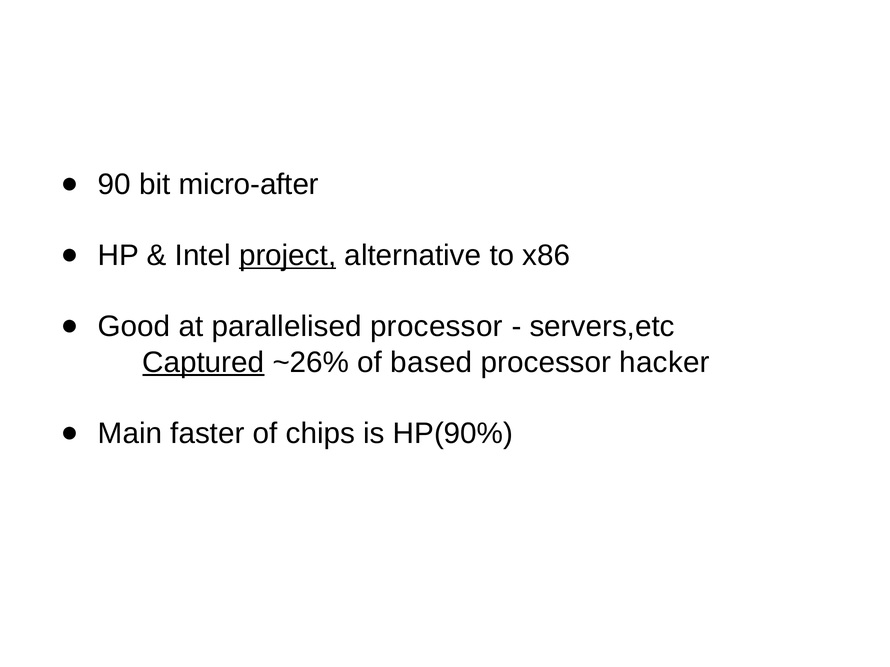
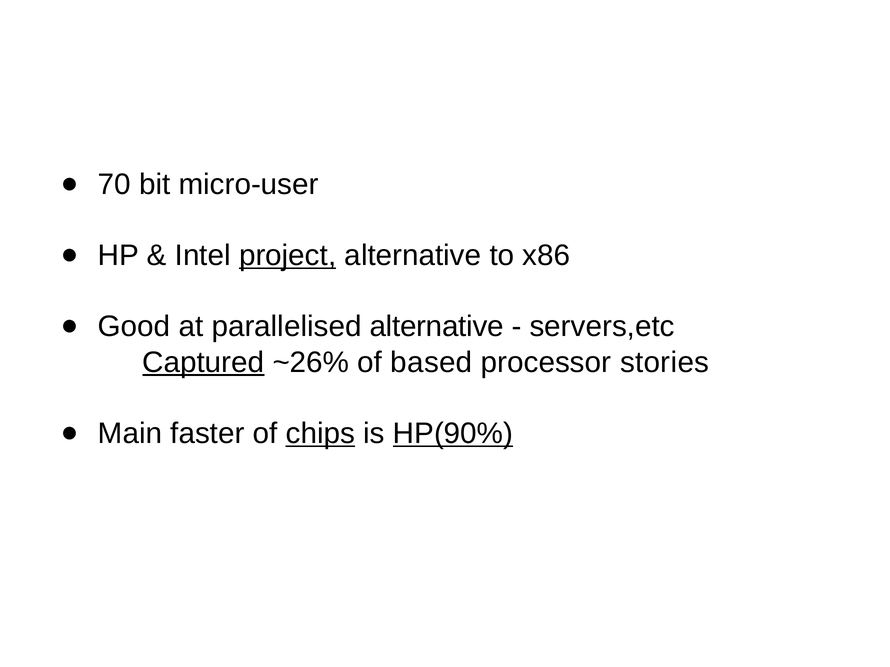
90: 90 -> 70
micro-after: micro-after -> micro-user
parallelised processor: processor -> alternative
hacker: hacker -> stories
chips underline: none -> present
HP(90% underline: none -> present
